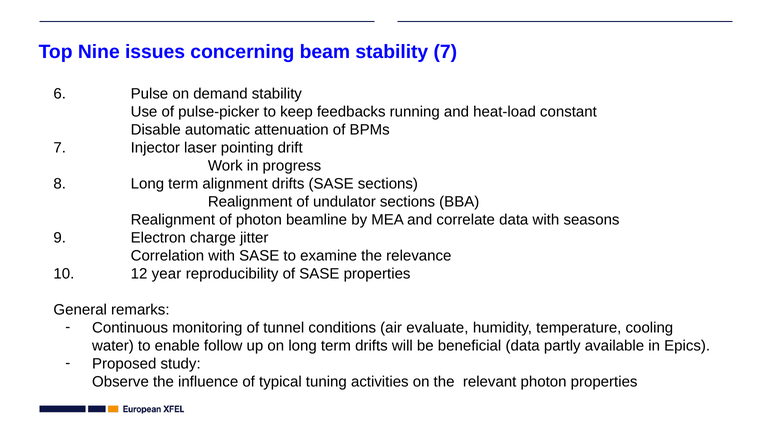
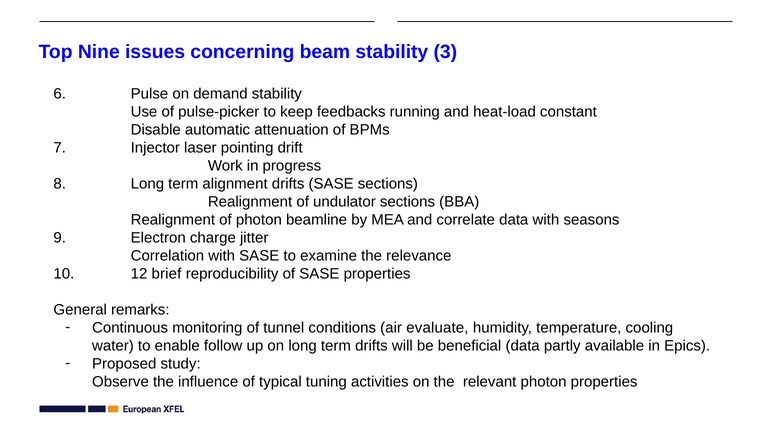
stability 7: 7 -> 3
year: year -> brief
